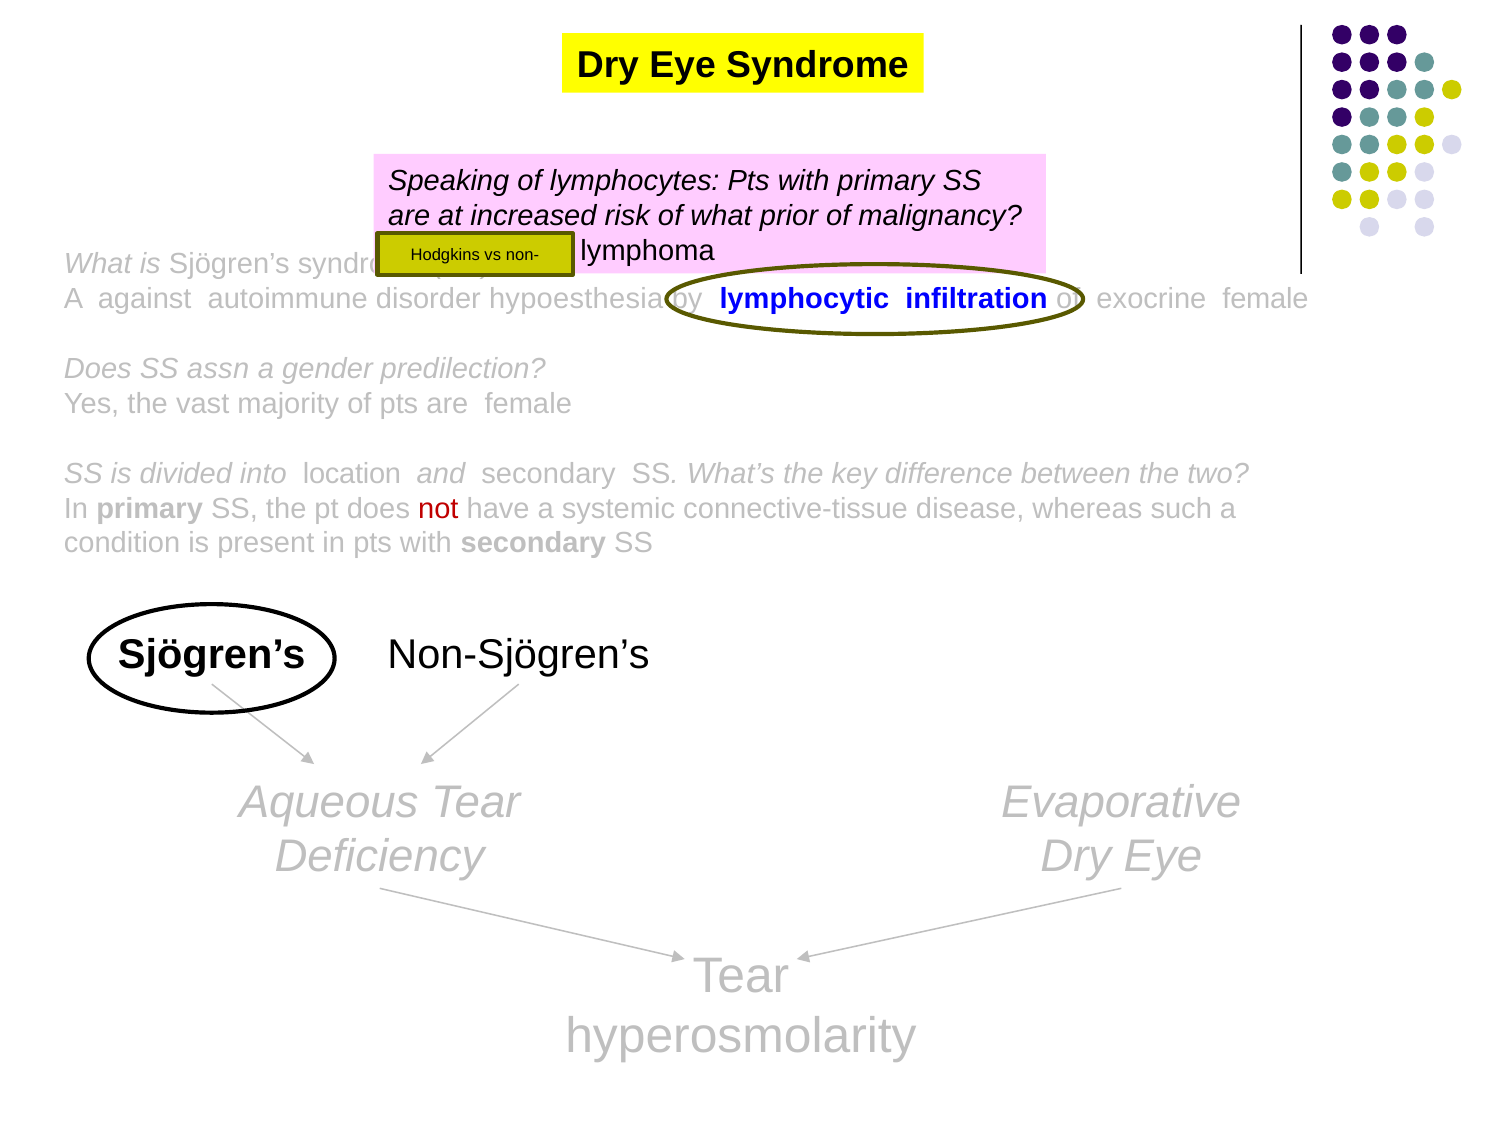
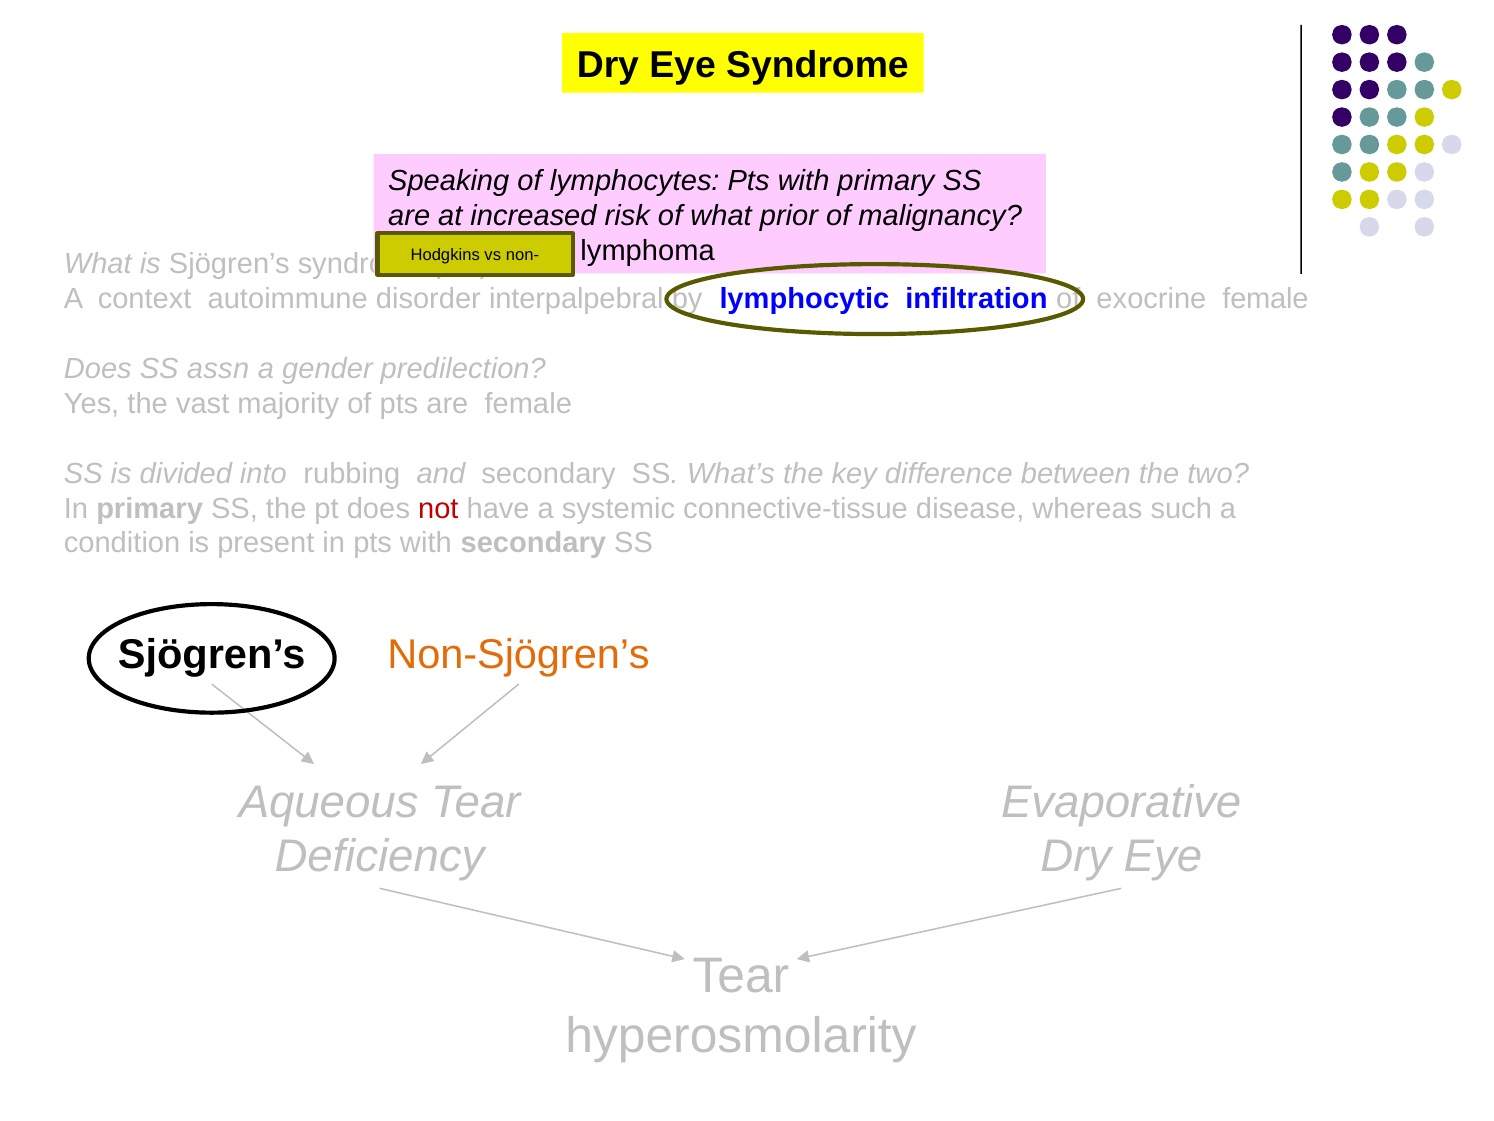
against: against -> context
hypoesthesia: hypoesthesia -> interpalpebral
location: location -> rubbing
Non-Sjögren’s colour: black -> orange
